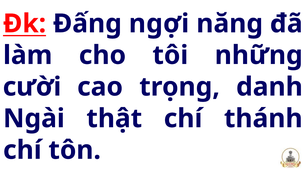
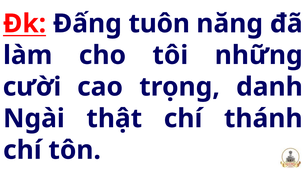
ngợi: ngợi -> tuôn
